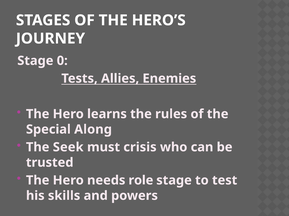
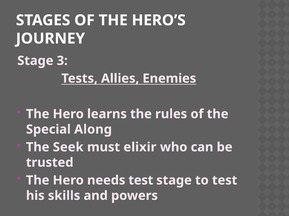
0: 0 -> 3
crisis: crisis -> elixir
needs role: role -> test
